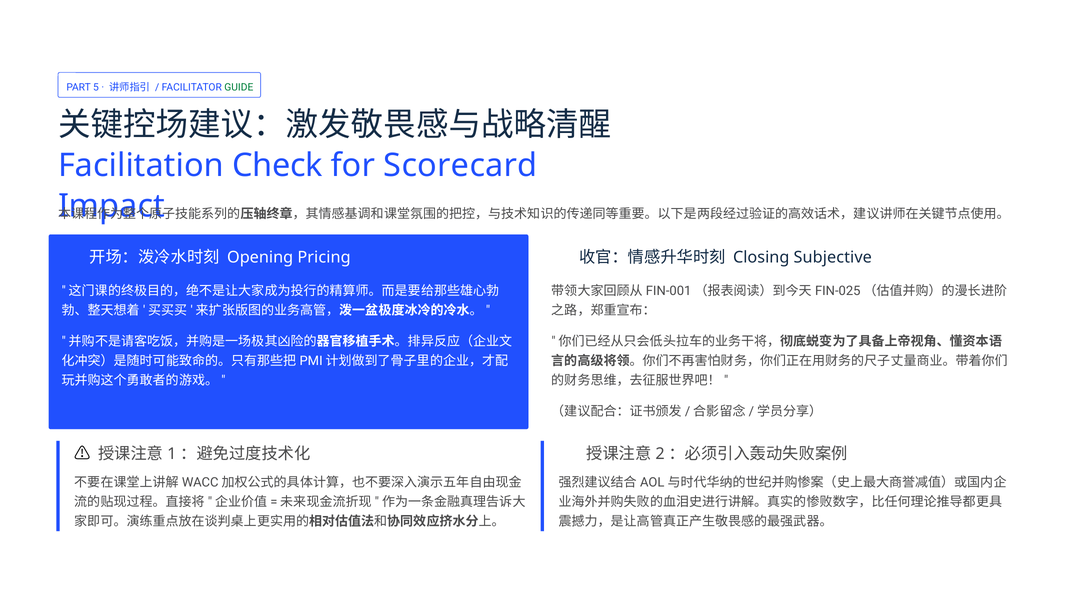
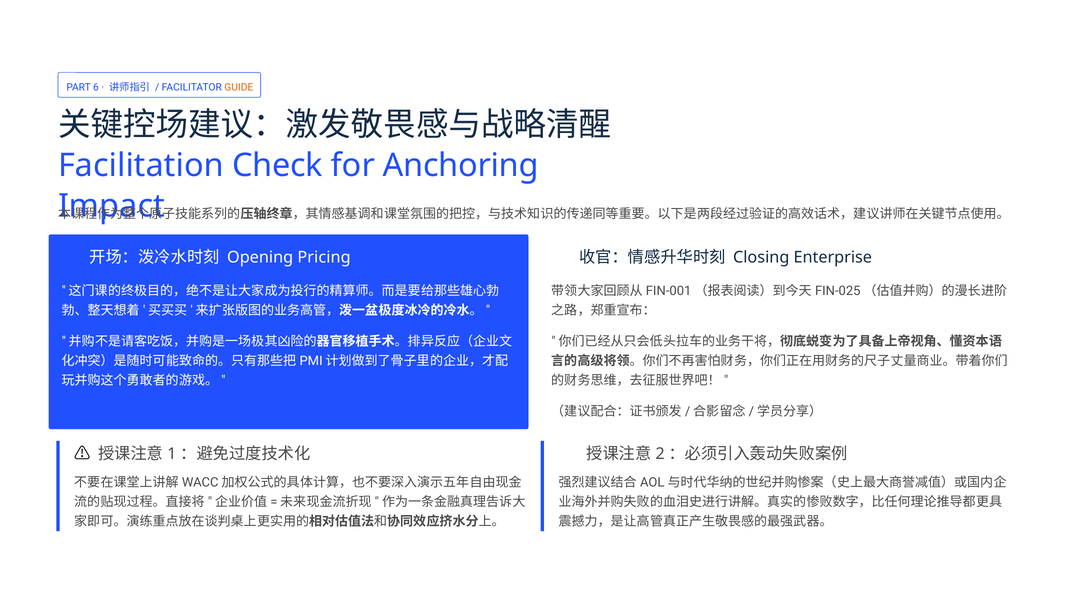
5: 5 -> 6
GUIDE colour: green -> orange
Scorecard: Scorecard -> Anchoring
Subjective: Subjective -> Enterprise
